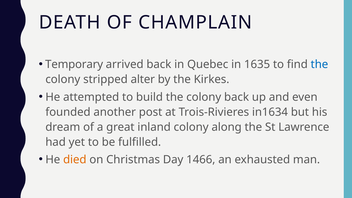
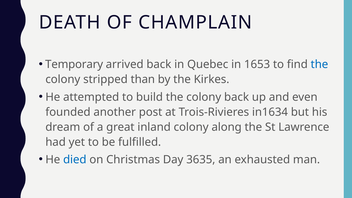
1635: 1635 -> 1653
alter: alter -> than
died colour: orange -> blue
1466: 1466 -> 3635
